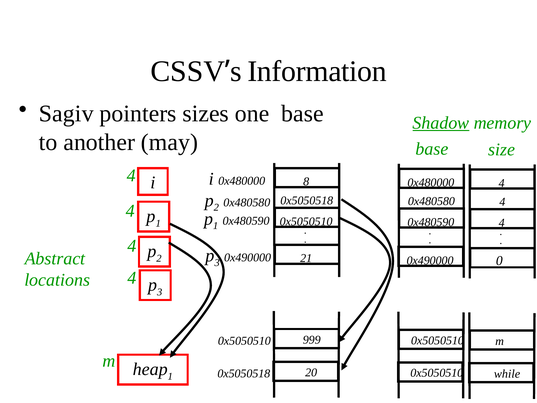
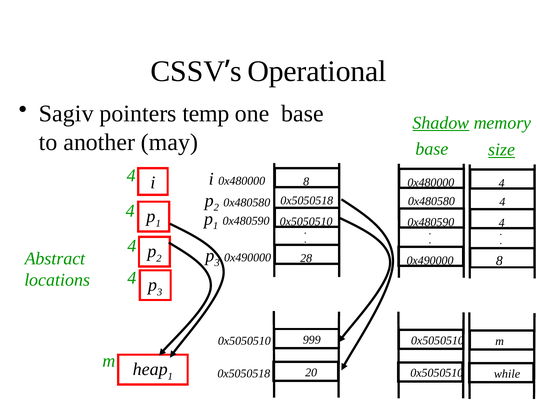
Information: Information -> Operational
sizes: sizes -> temp
size underline: none -> present
21: 21 -> 28
0x490000 0: 0 -> 8
